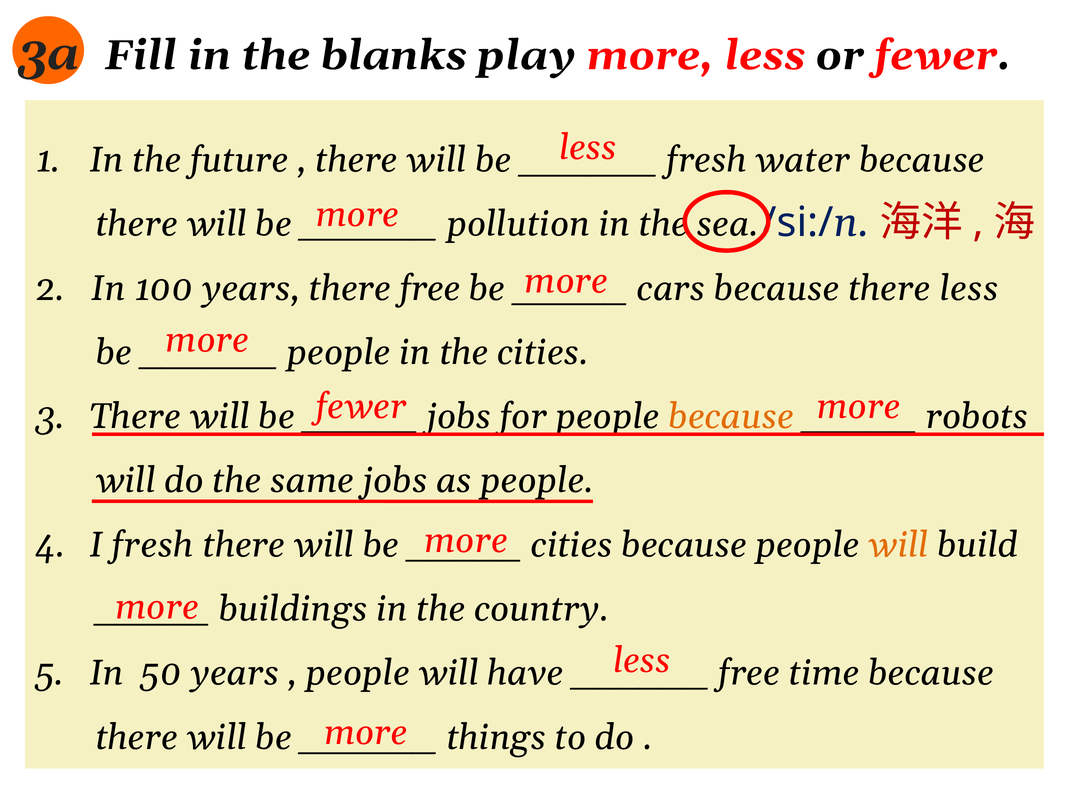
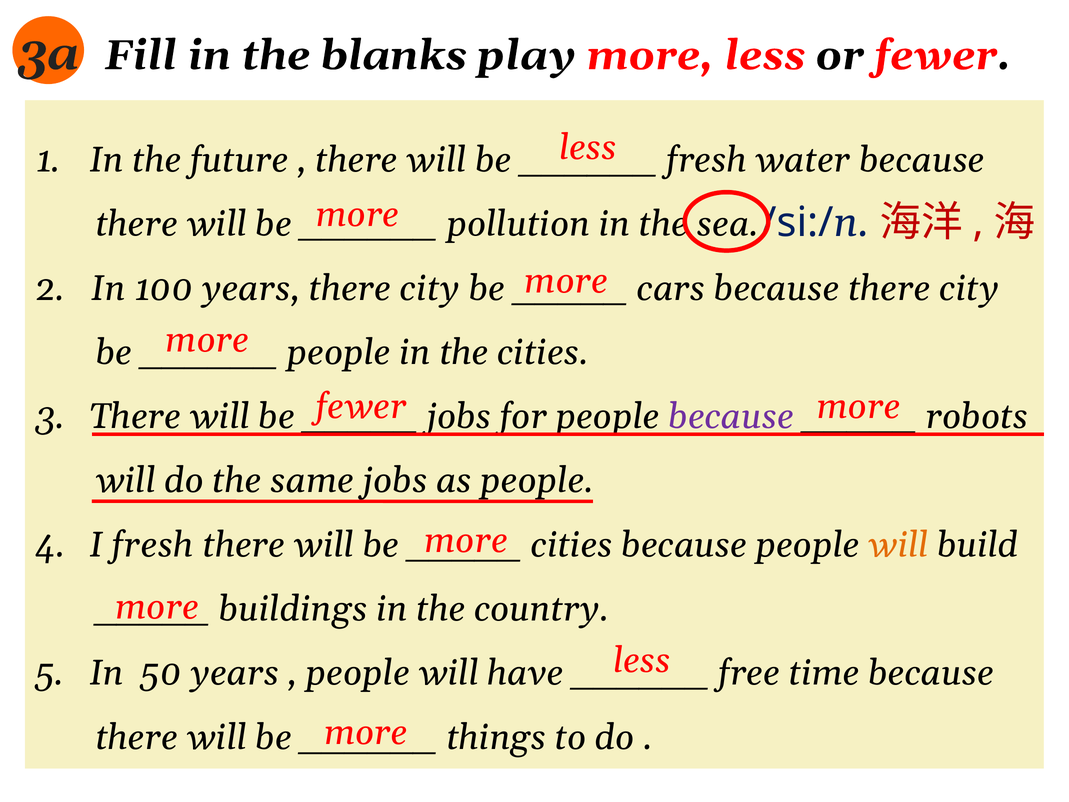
years there free: free -> city
because there less: less -> city
because at (731, 416) colour: orange -> purple
